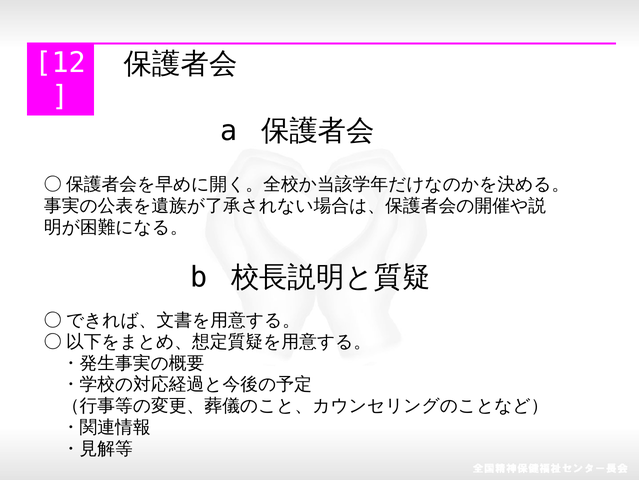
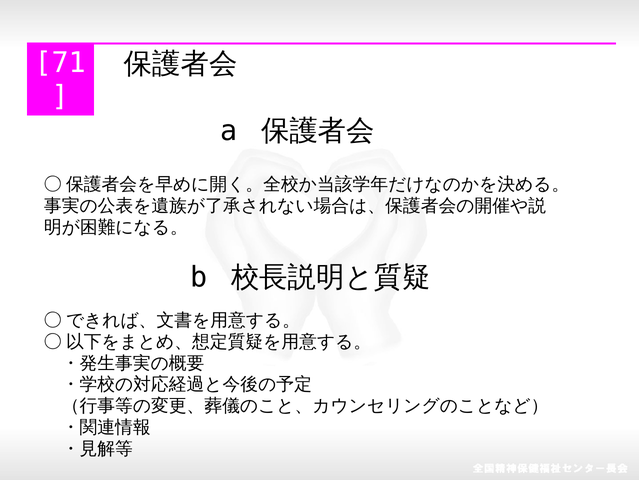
12: 12 -> 71
